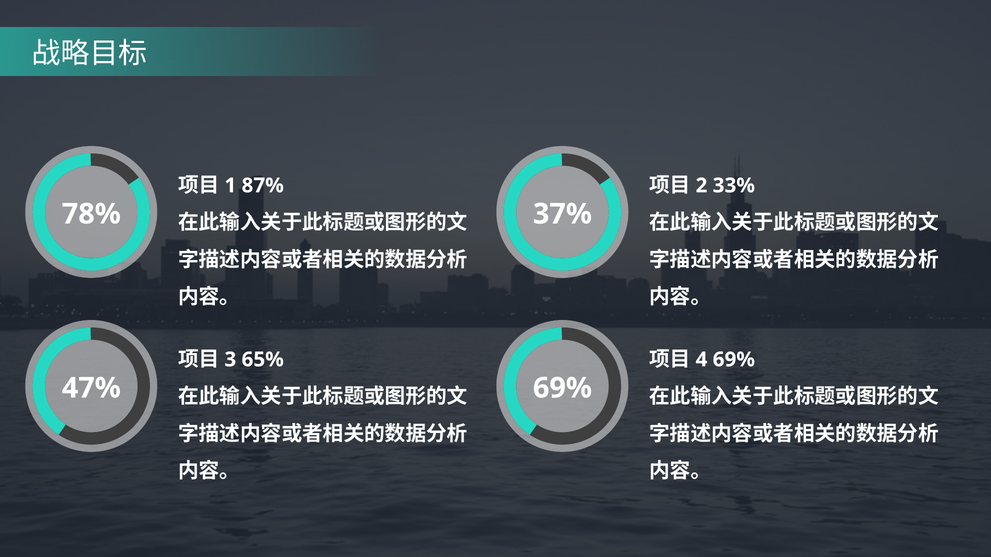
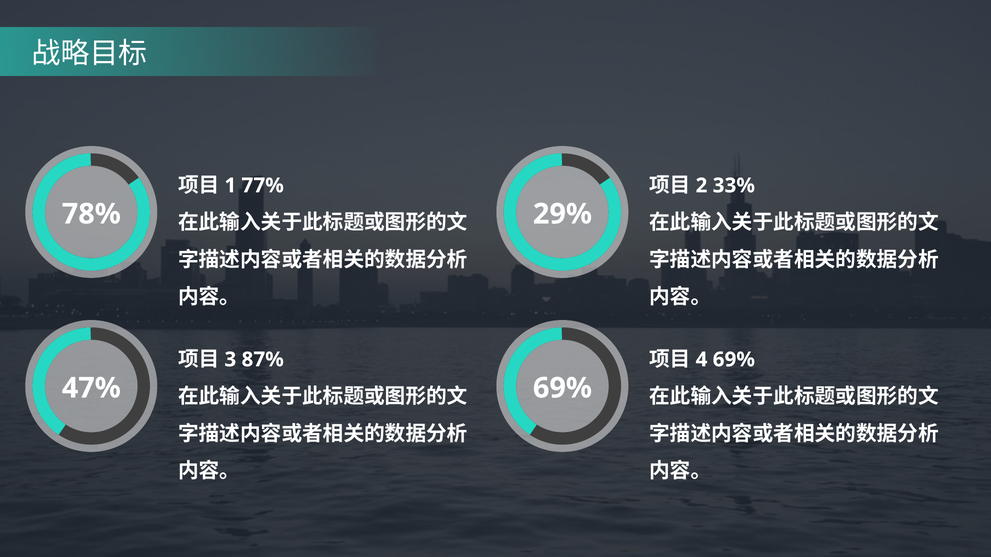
87%: 87% -> 77%
37%: 37% -> 29%
65%: 65% -> 87%
